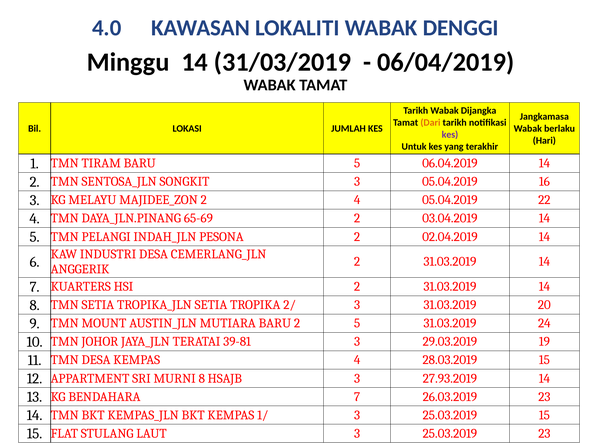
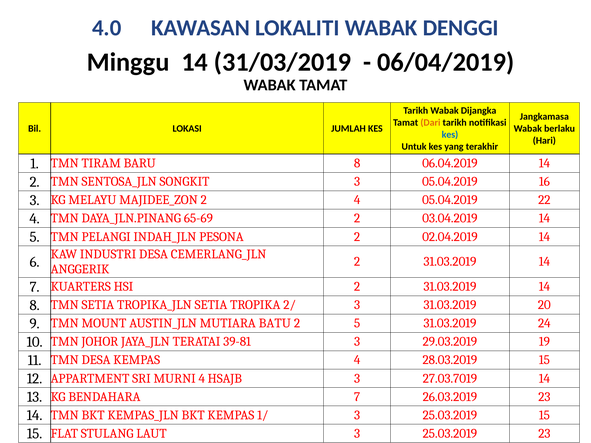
kes at (450, 135) colour: purple -> blue
BARU 5: 5 -> 8
MUTIARA BARU: BARU -> BATU
MURNI 8: 8 -> 4
27.93.2019: 27.93.2019 -> 27.03.7019
